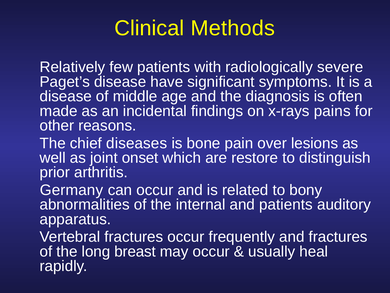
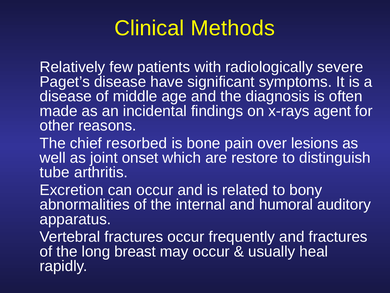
pains: pains -> agent
diseases: diseases -> resorbed
prior: prior -> tube
Germany: Germany -> Excretion
and patients: patients -> humoral
